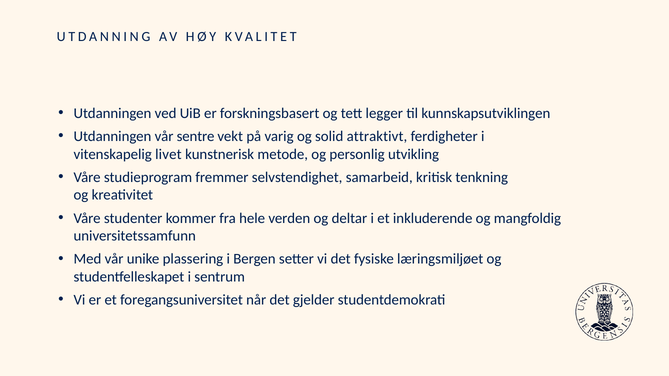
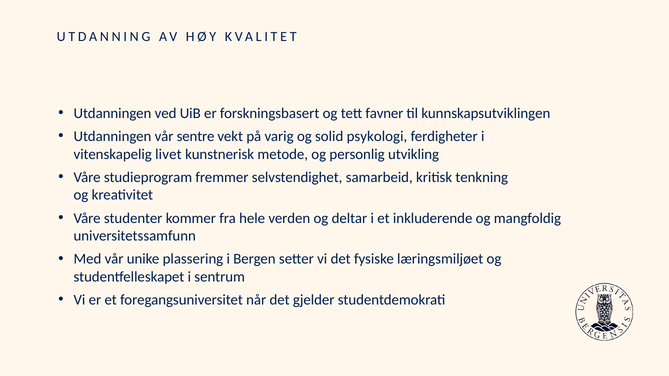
legger: legger -> favner
attraktivt: attraktivt -> psykologi
